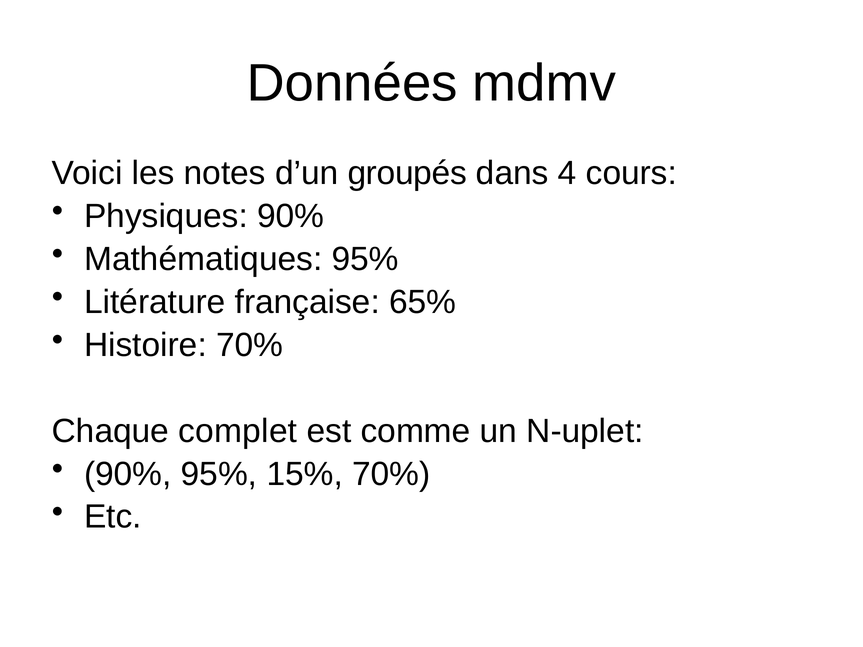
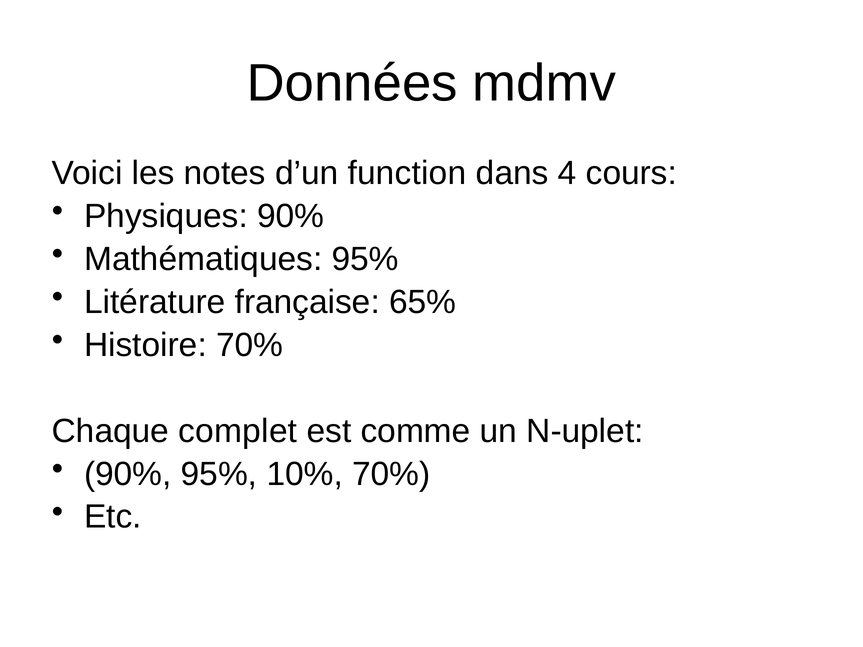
groupés: groupés -> function
15%: 15% -> 10%
